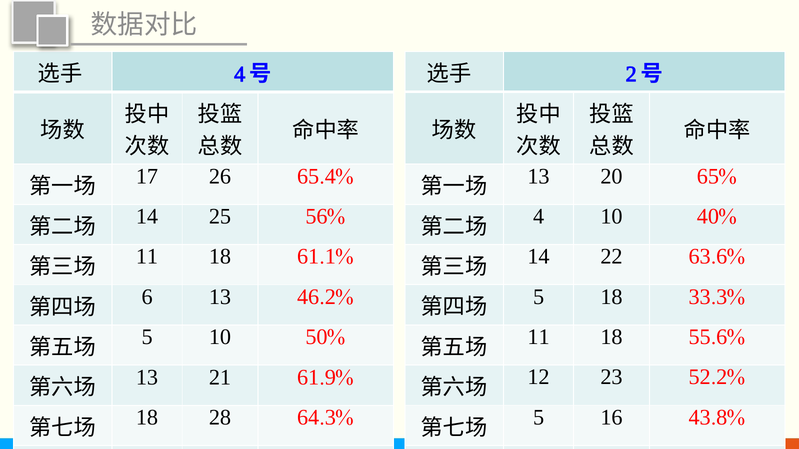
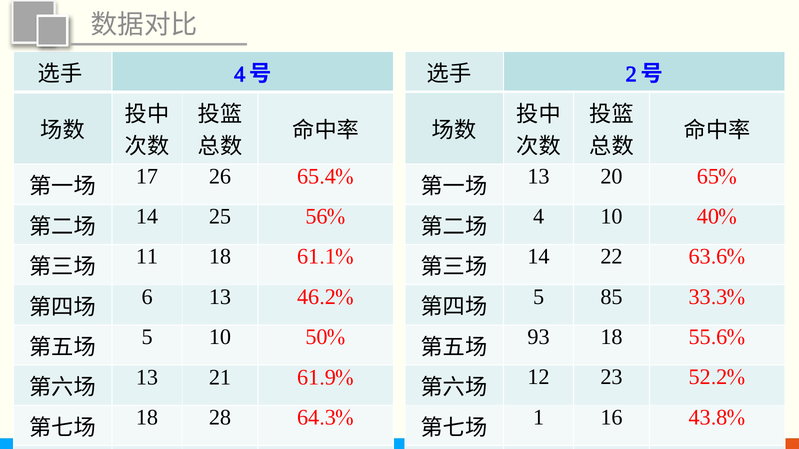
5 18: 18 -> 85
11 at (539, 337): 11 -> 93
5 at (539, 418): 5 -> 1
